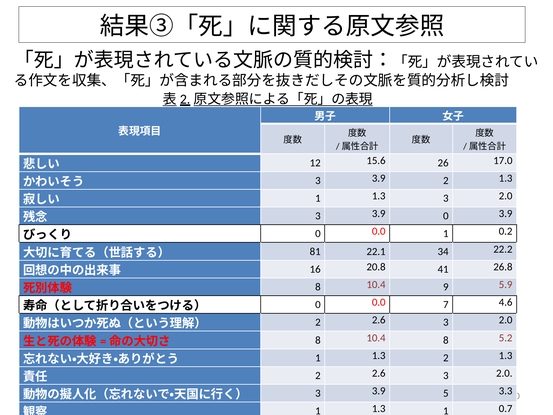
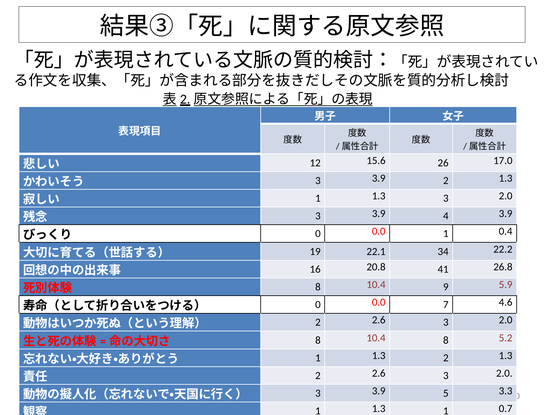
3.9 0: 0 -> 4
0.2: 0.2 -> 0.4
81: 81 -> 19
